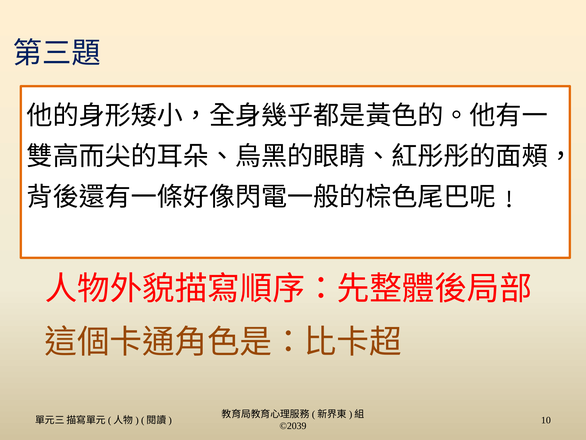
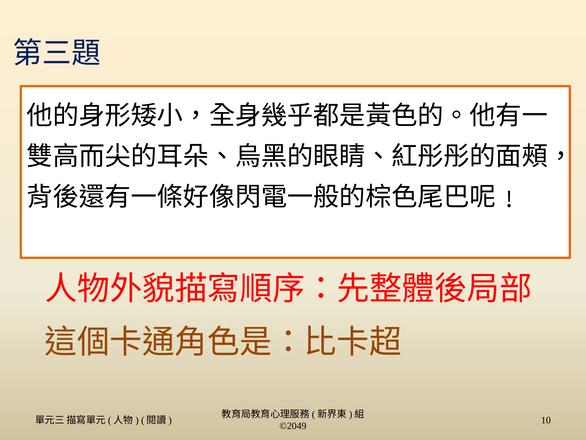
©2039: ©2039 -> ©2049
